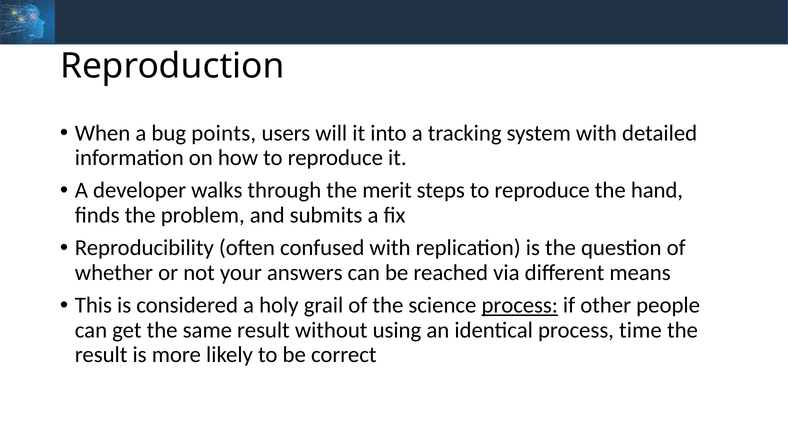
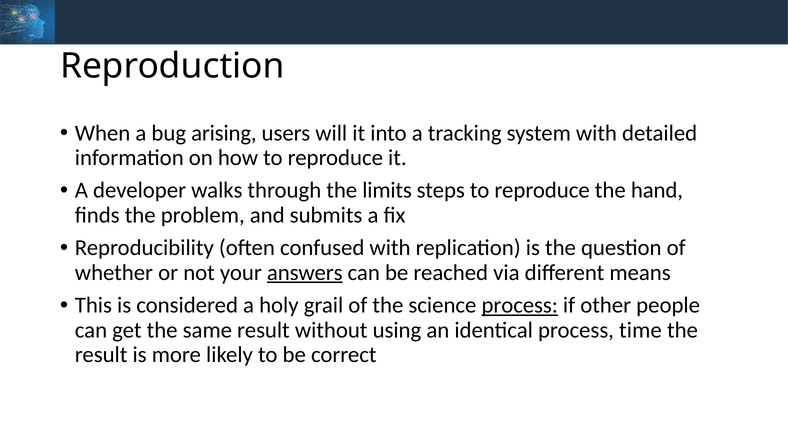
points: points -> arising
merit: merit -> limits
answers underline: none -> present
